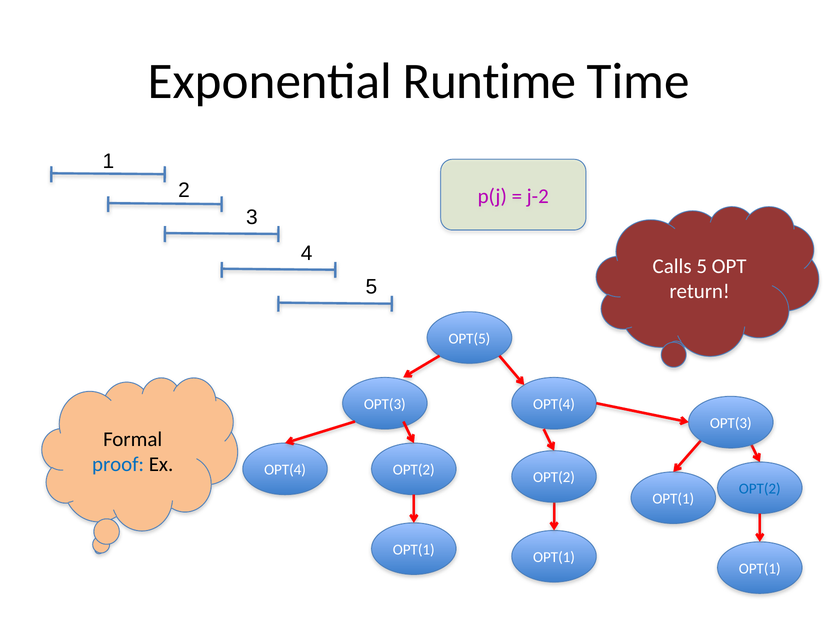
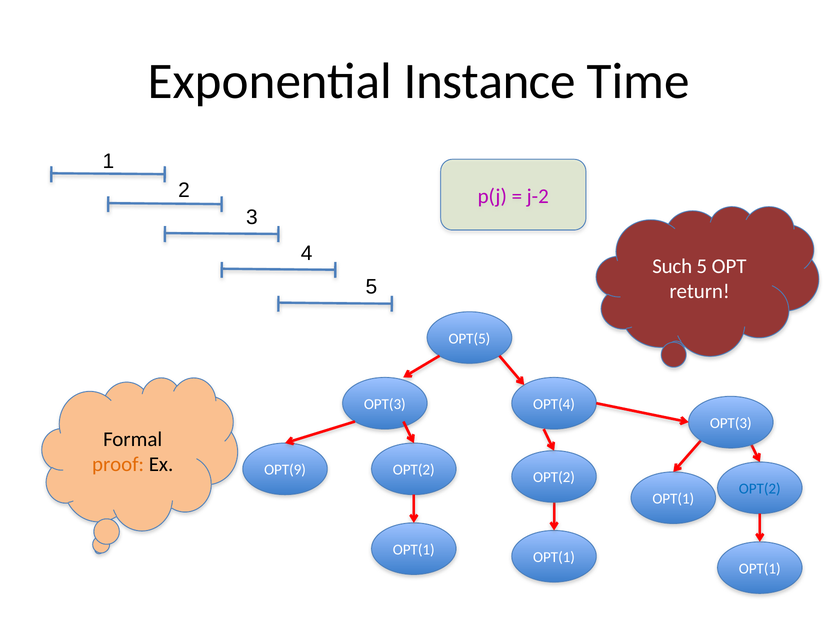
Runtime: Runtime -> Instance
Calls: Calls -> Such
proof colour: blue -> orange
OPT(4 at (285, 470): OPT(4 -> OPT(9
